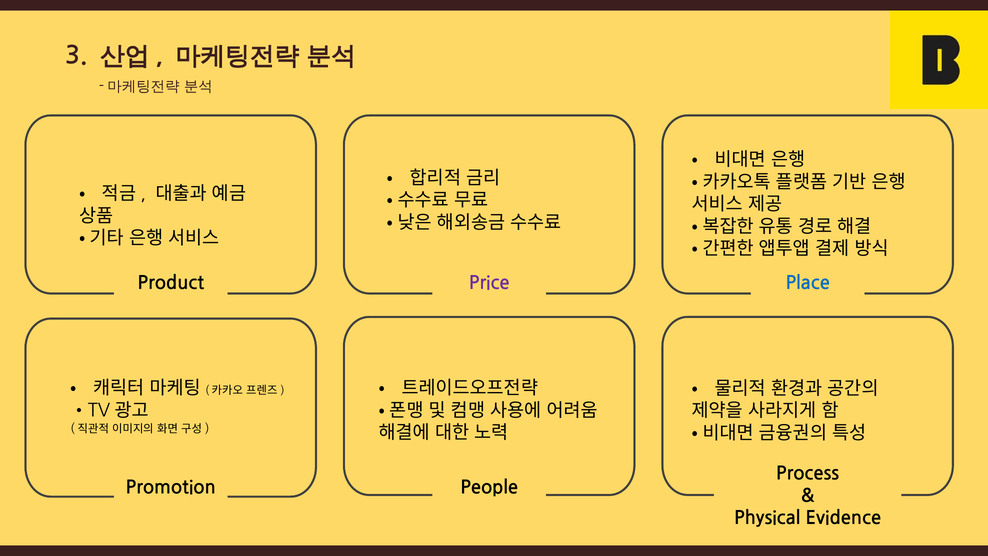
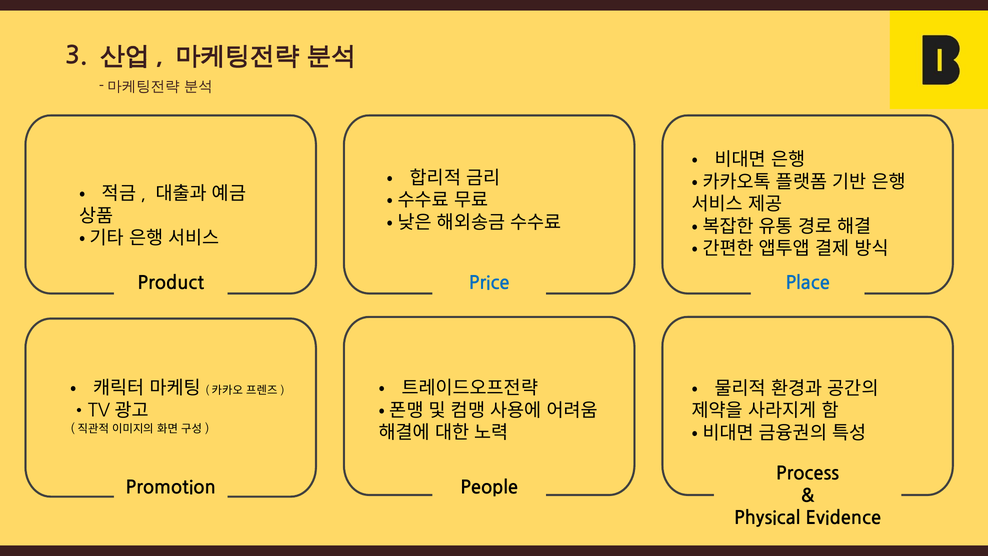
Price colour: purple -> blue
